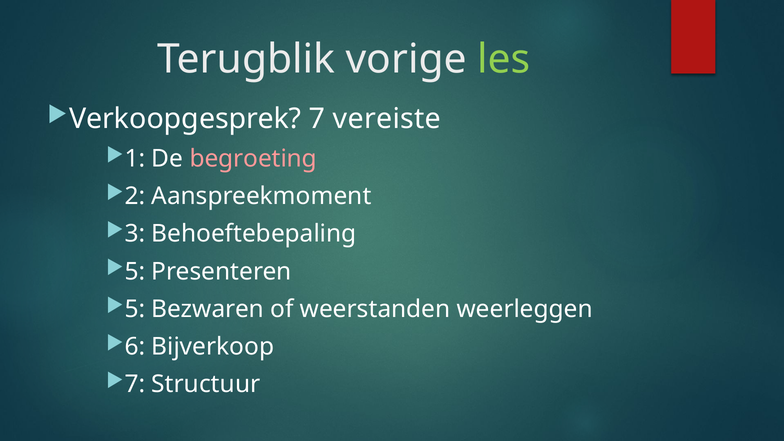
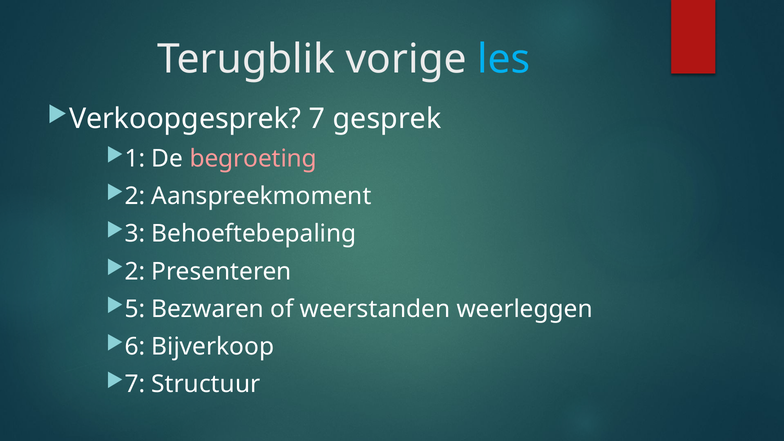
les colour: light green -> light blue
vereiste: vereiste -> gesprek
5 at (135, 271): 5 -> 2
